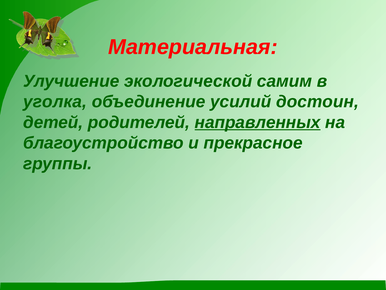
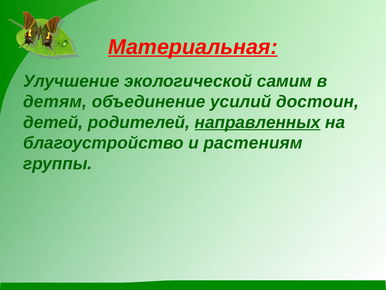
Материальная underline: none -> present
уголка: уголка -> детям
прекрасное: прекрасное -> растениям
